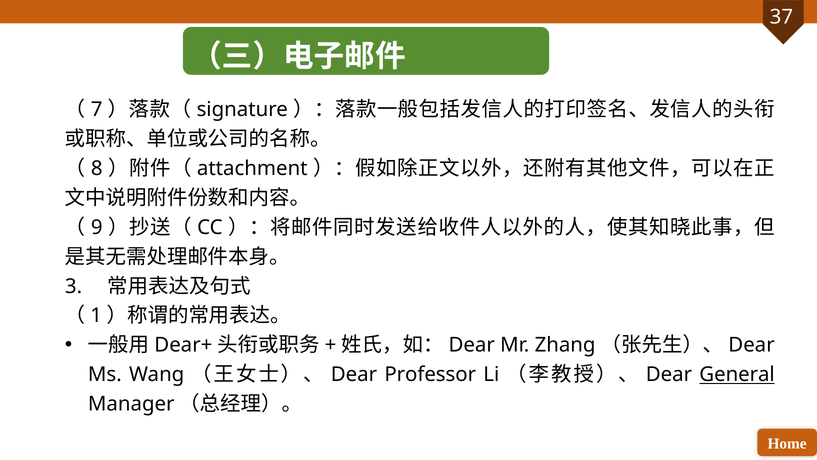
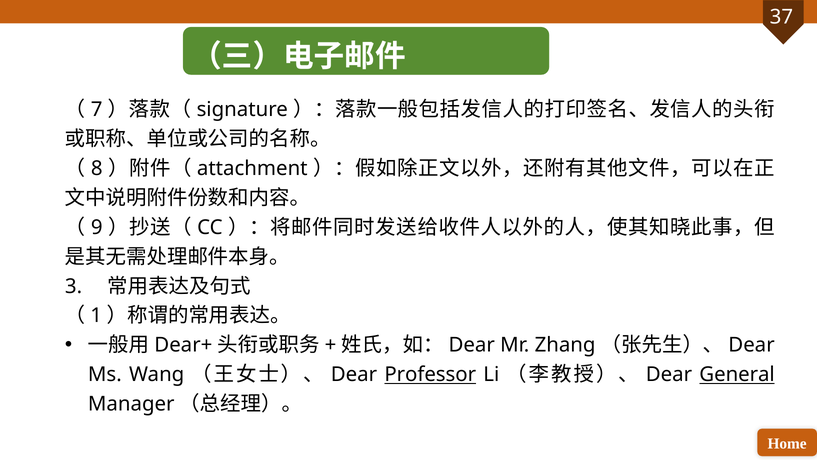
Professor underline: none -> present
